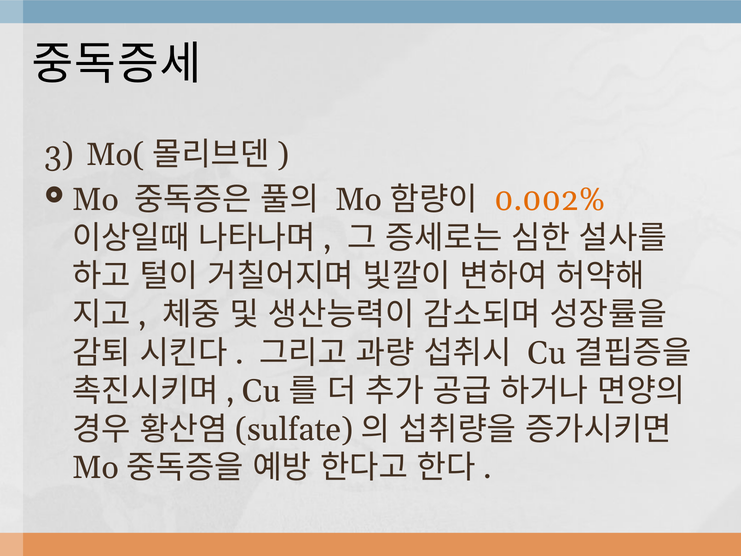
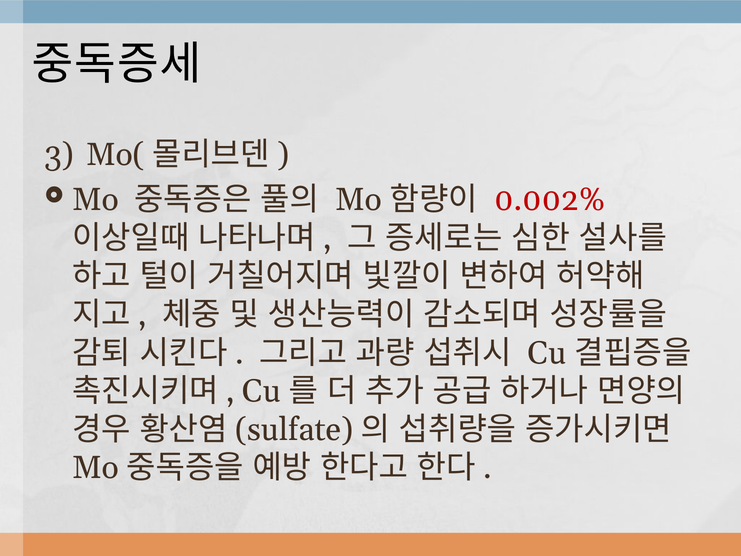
0.002% colour: orange -> red
